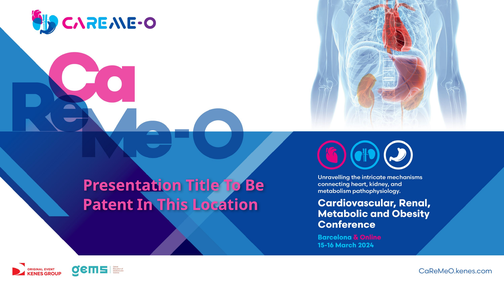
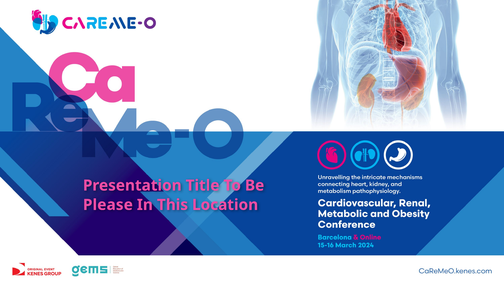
Patent: Patent -> Please
